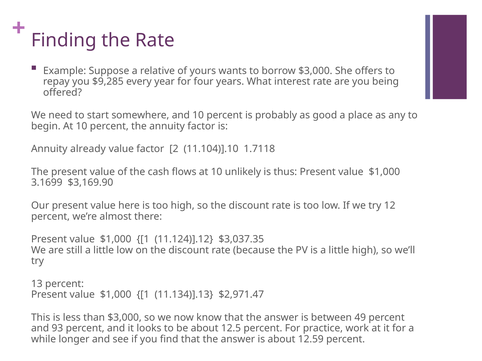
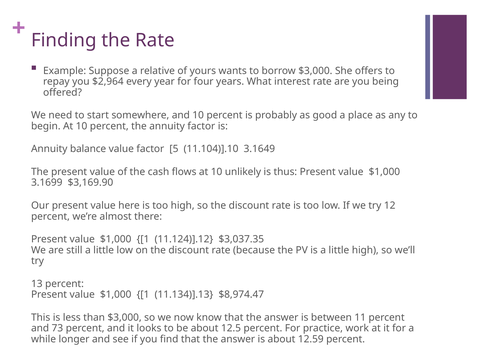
$9,285: $9,285 -> $2,964
already: already -> balance
2: 2 -> 5
1.7118: 1.7118 -> 3.1649
$2,971.47: $2,971.47 -> $8,974.47
49: 49 -> 11
93: 93 -> 73
